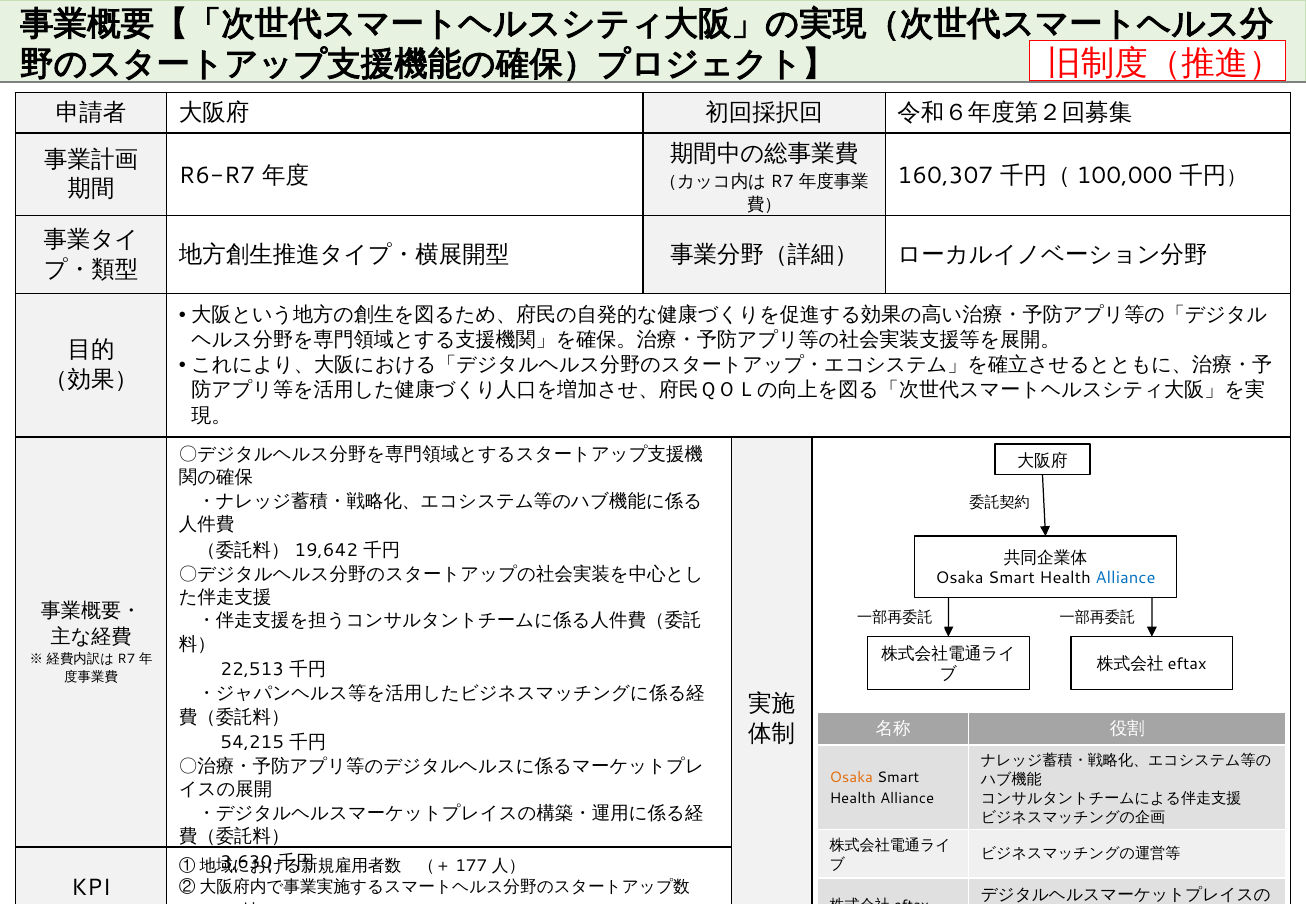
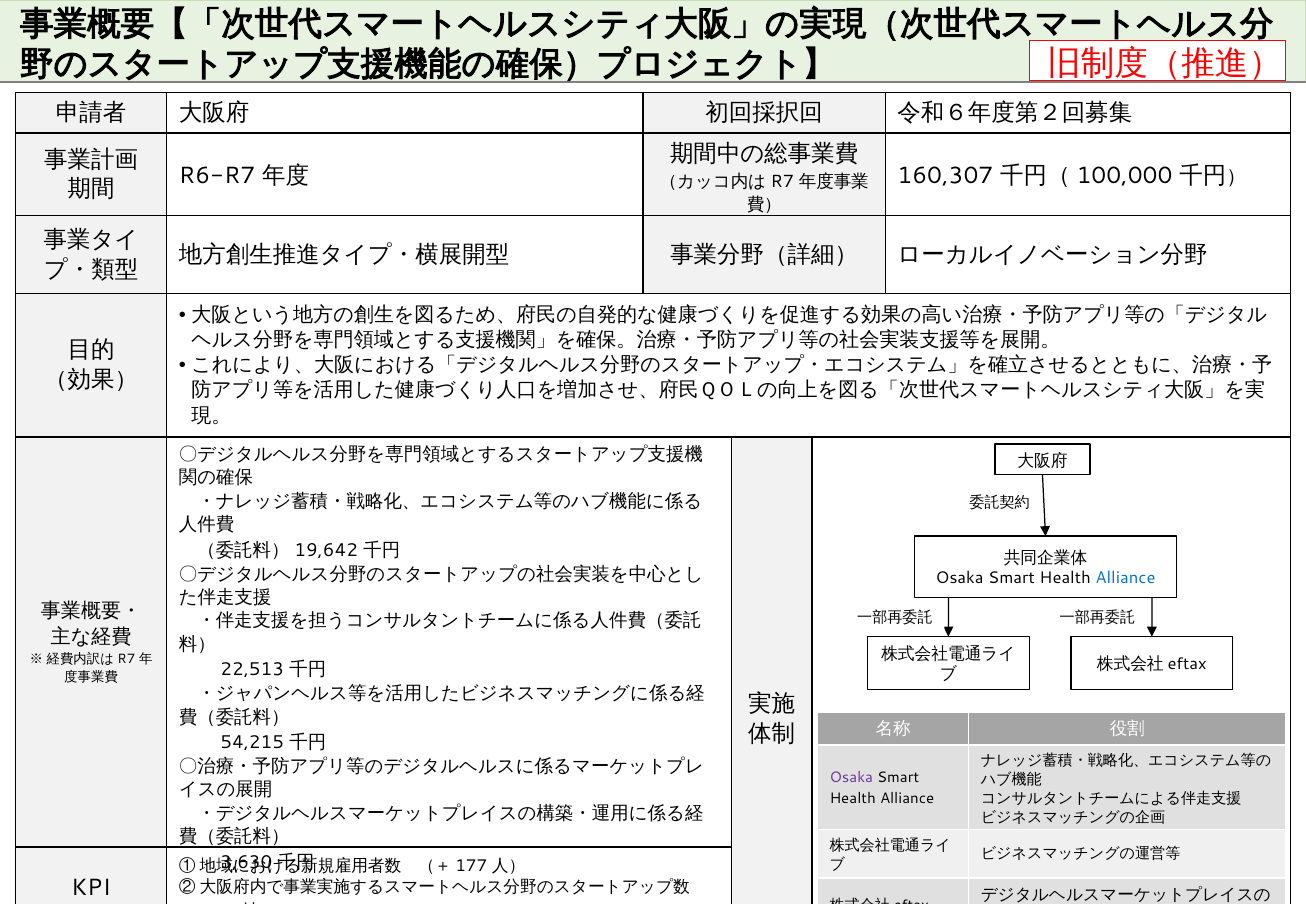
Osaka at (851, 778) colour: orange -> purple
